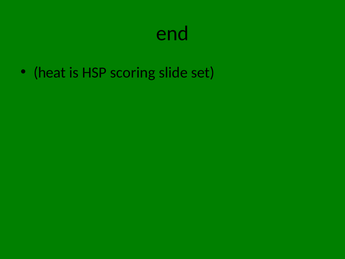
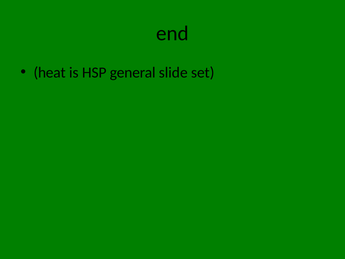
scoring: scoring -> general
